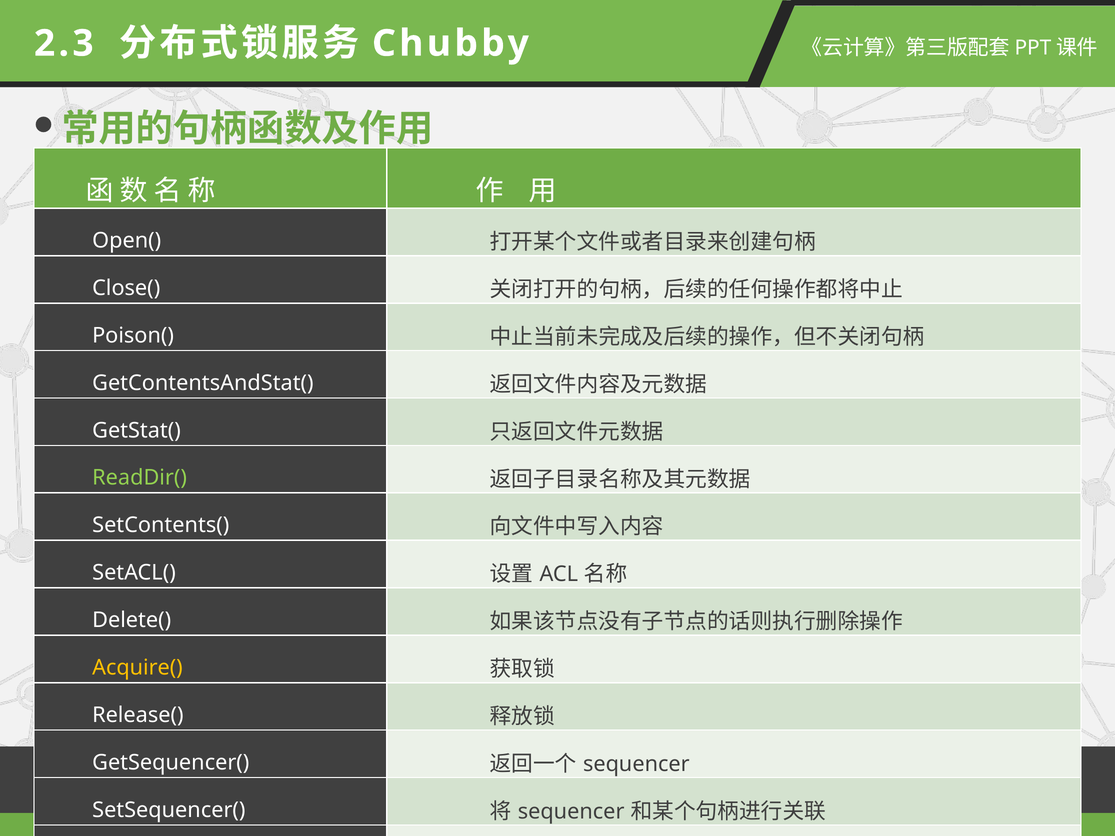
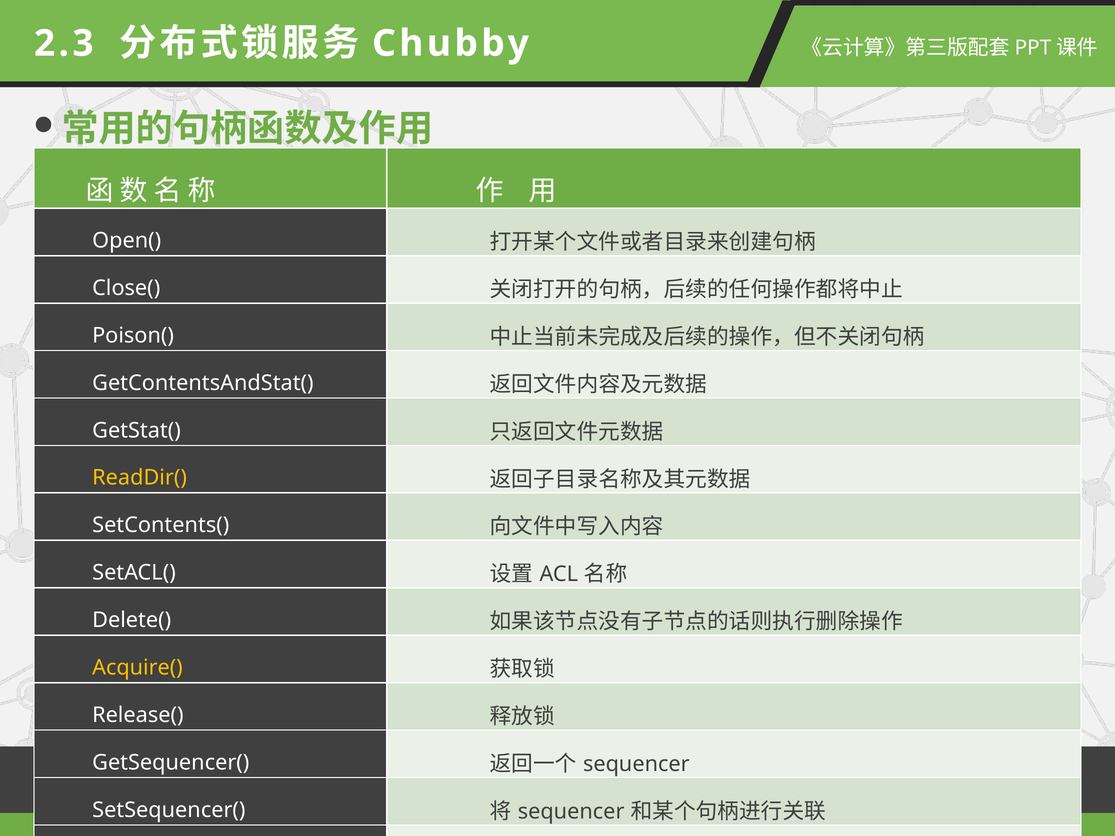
ReadDir( colour: light green -> yellow
